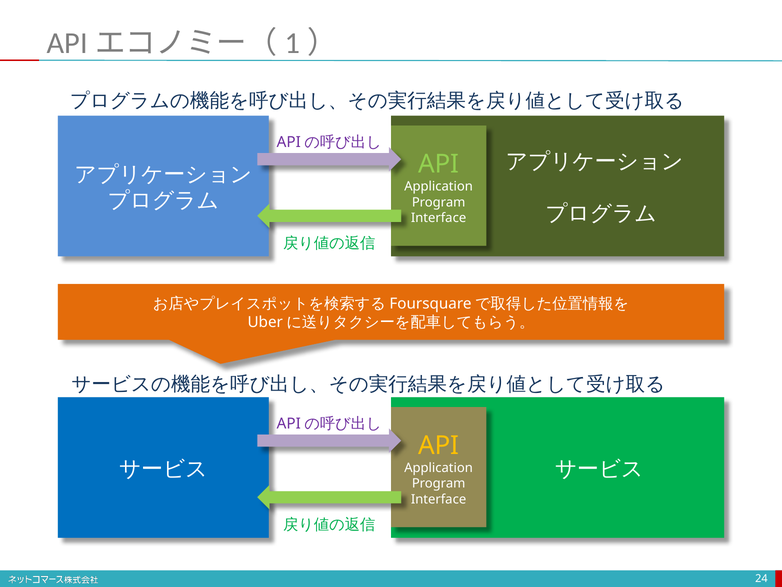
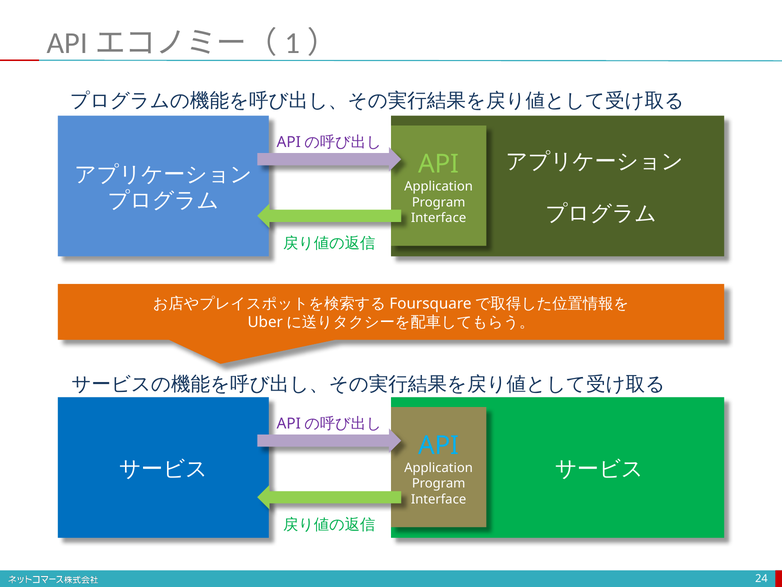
API at (439, 445) colour: yellow -> light blue
